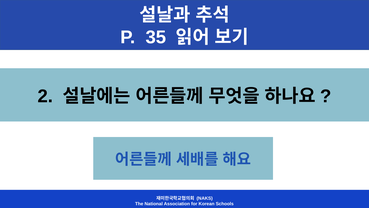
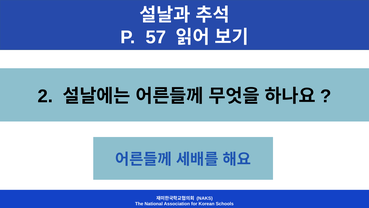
35: 35 -> 57
